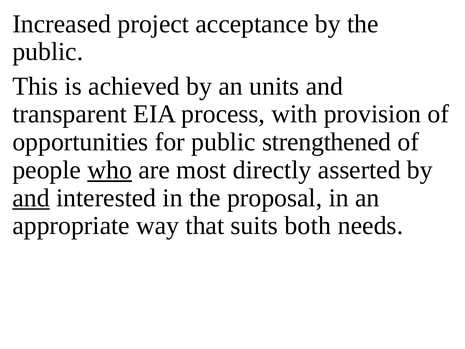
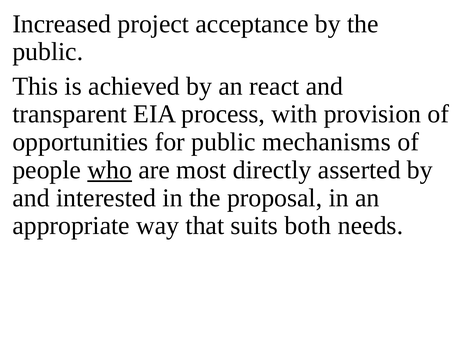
units: units -> react
strengthened: strengthened -> mechanisms
and at (31, 198) underline: present -> none
